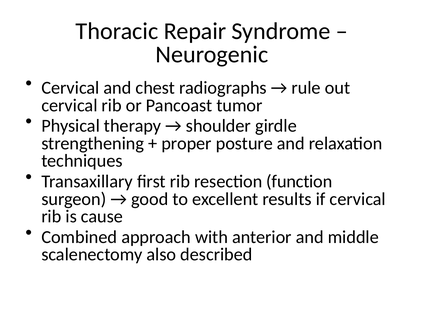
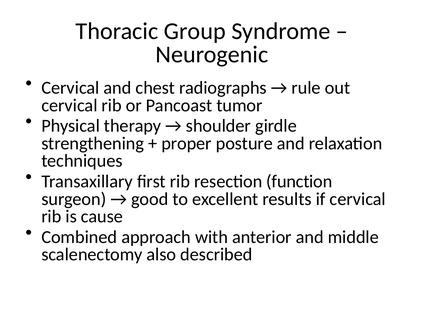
Repair: Repair -> Group
